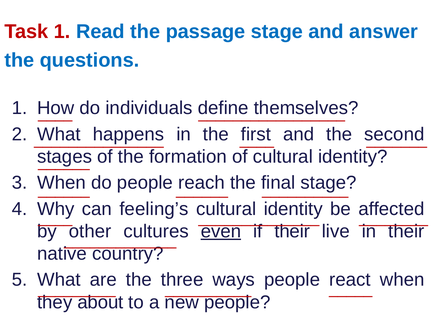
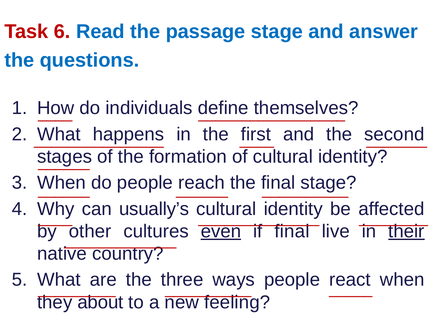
Task 1: 1 -> 6
feeling’s: feeling’s -> usually’s
if their: their -> final
their at (406, 231) underline: none -> present
new people: people -> feeling
